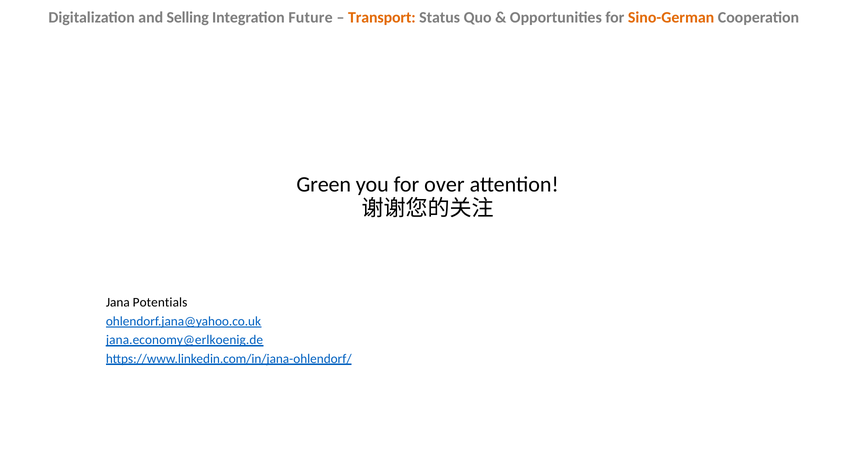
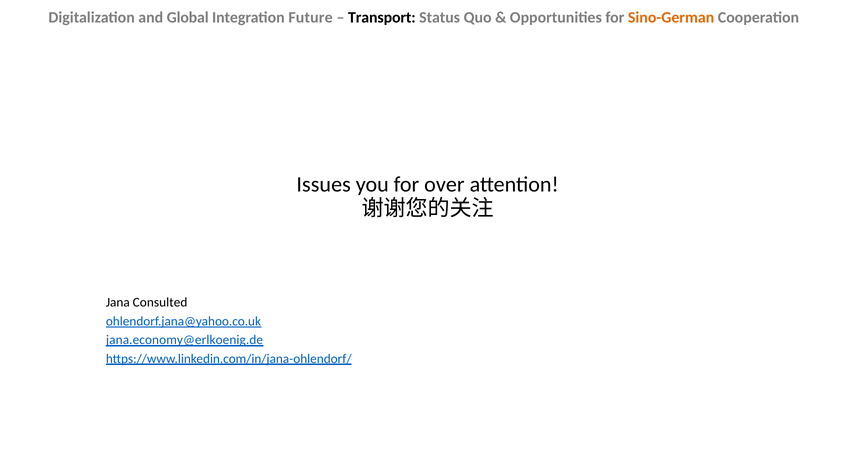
Selling: Selling -> Global
Transport colour: orange -> black
Green: Green -> Issues
Potentials: Potentials -> Consulted
